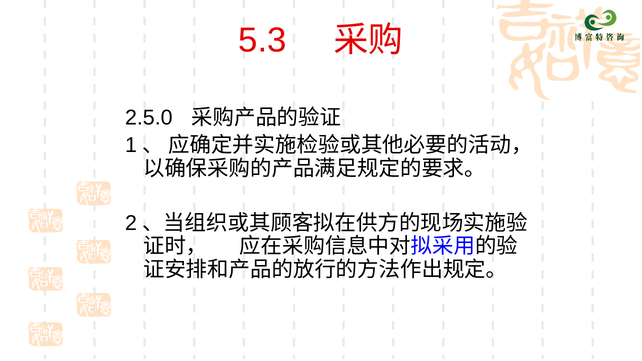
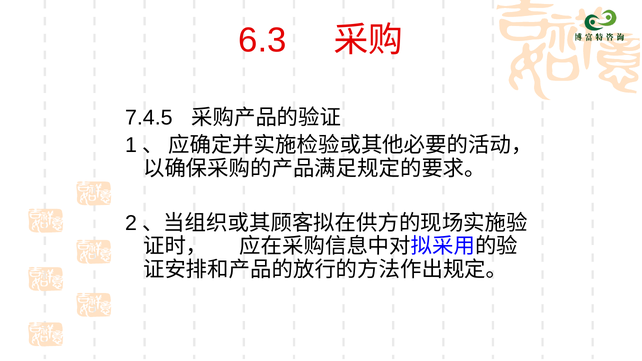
5.3: 5.3 -> 6.3
2.5.0: 2.5.0 -> 7.4.5
